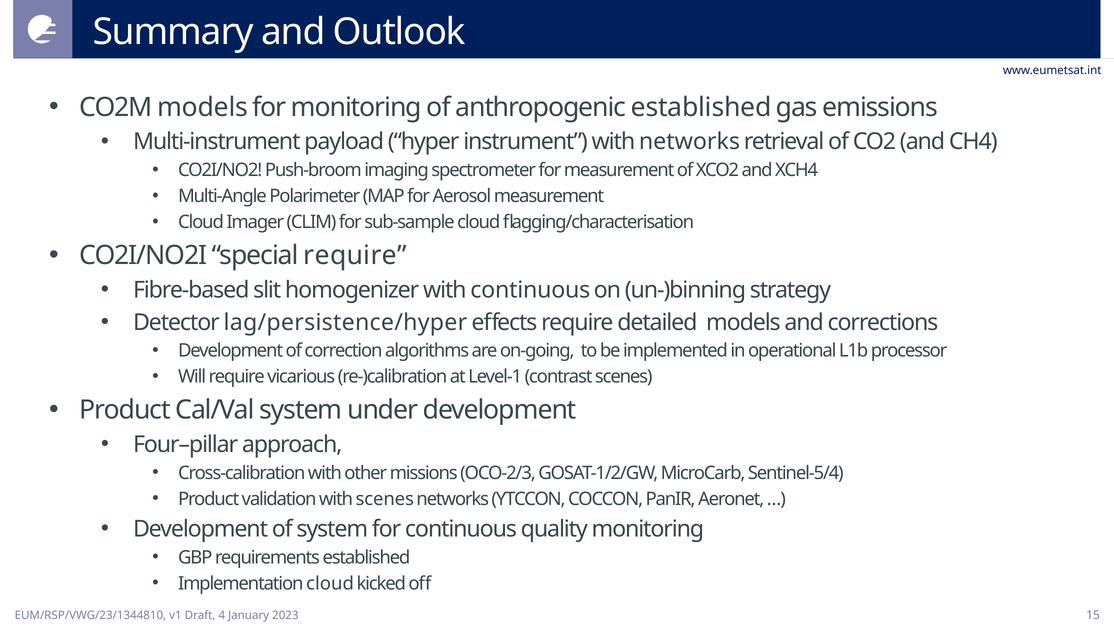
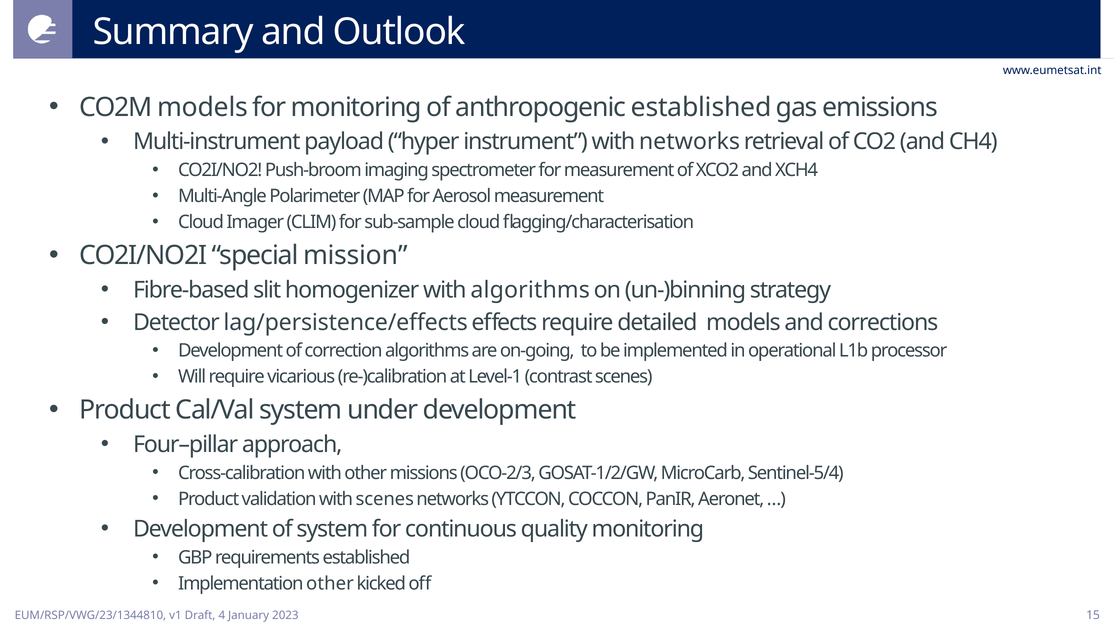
special require: require -> mission
with continuous: continuous -> algorithms
lag/persistence/hyper: lag/persistence/hyper -> lag/persistence/effects
Implementation cloud: cloud -> other
